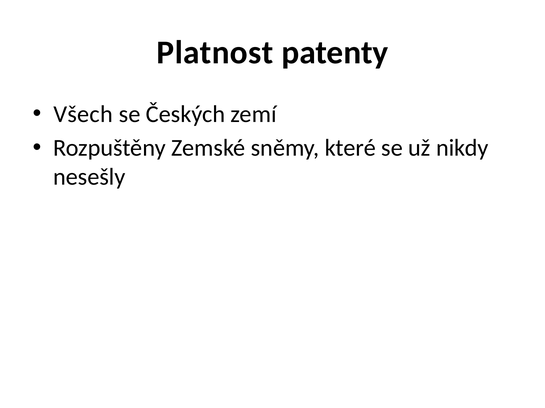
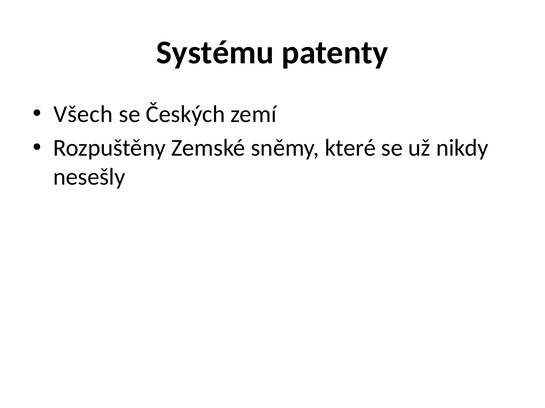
Platnost: Platnost -> Systému
